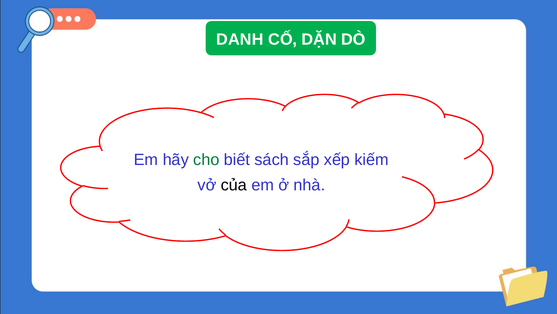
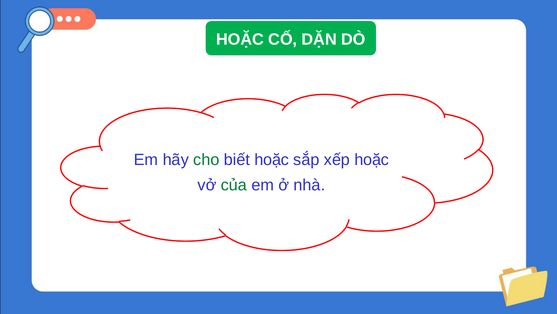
DANH at (240, 39): DANH -> HOẶC
biết sách: sách -> hoặc
xếp kiếm: kiếm -> hoặc
của colour: black -> green
